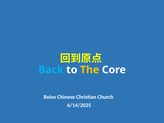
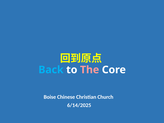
The colour: yellow -> pink
